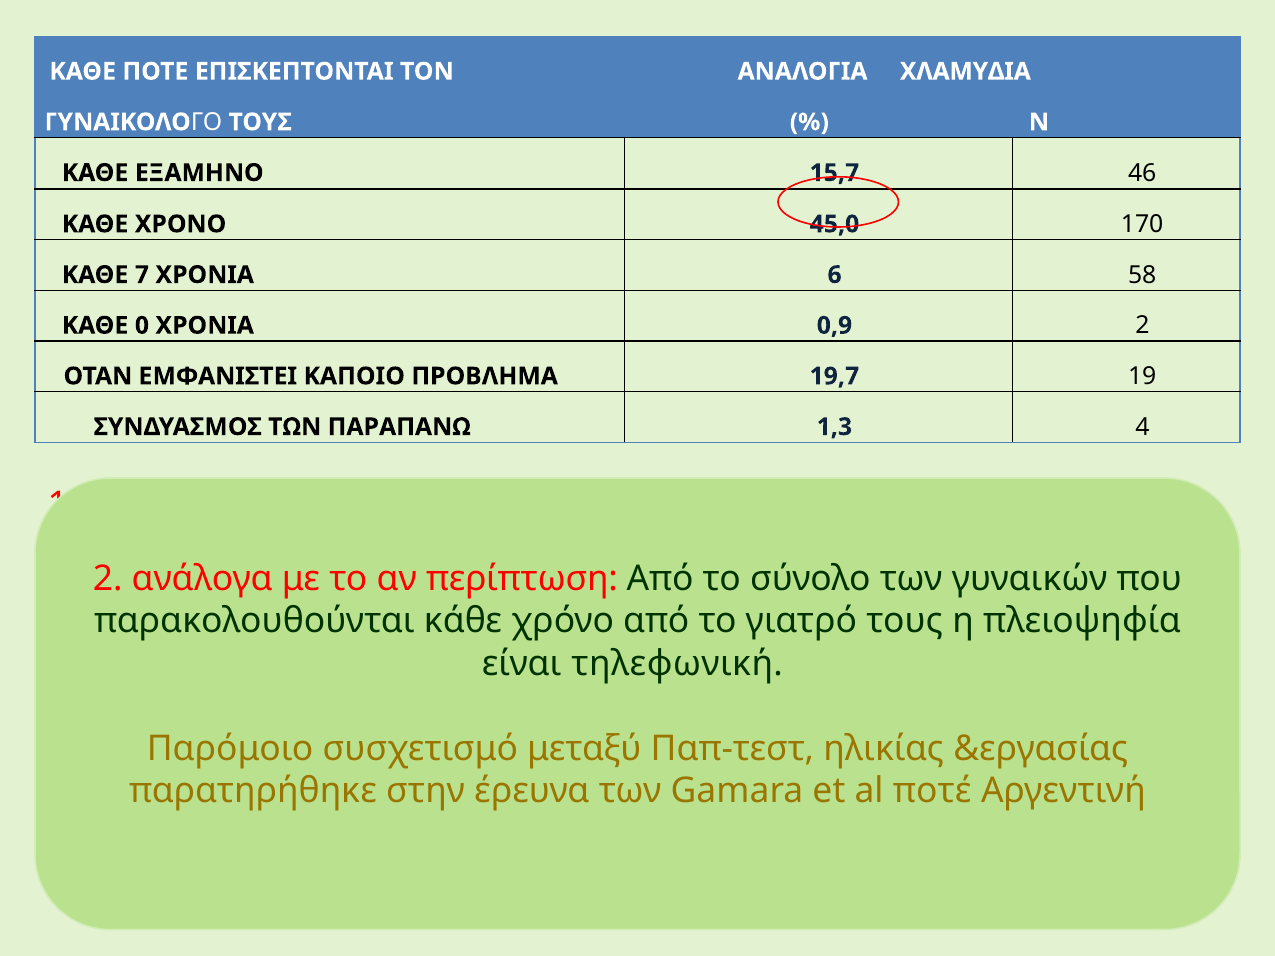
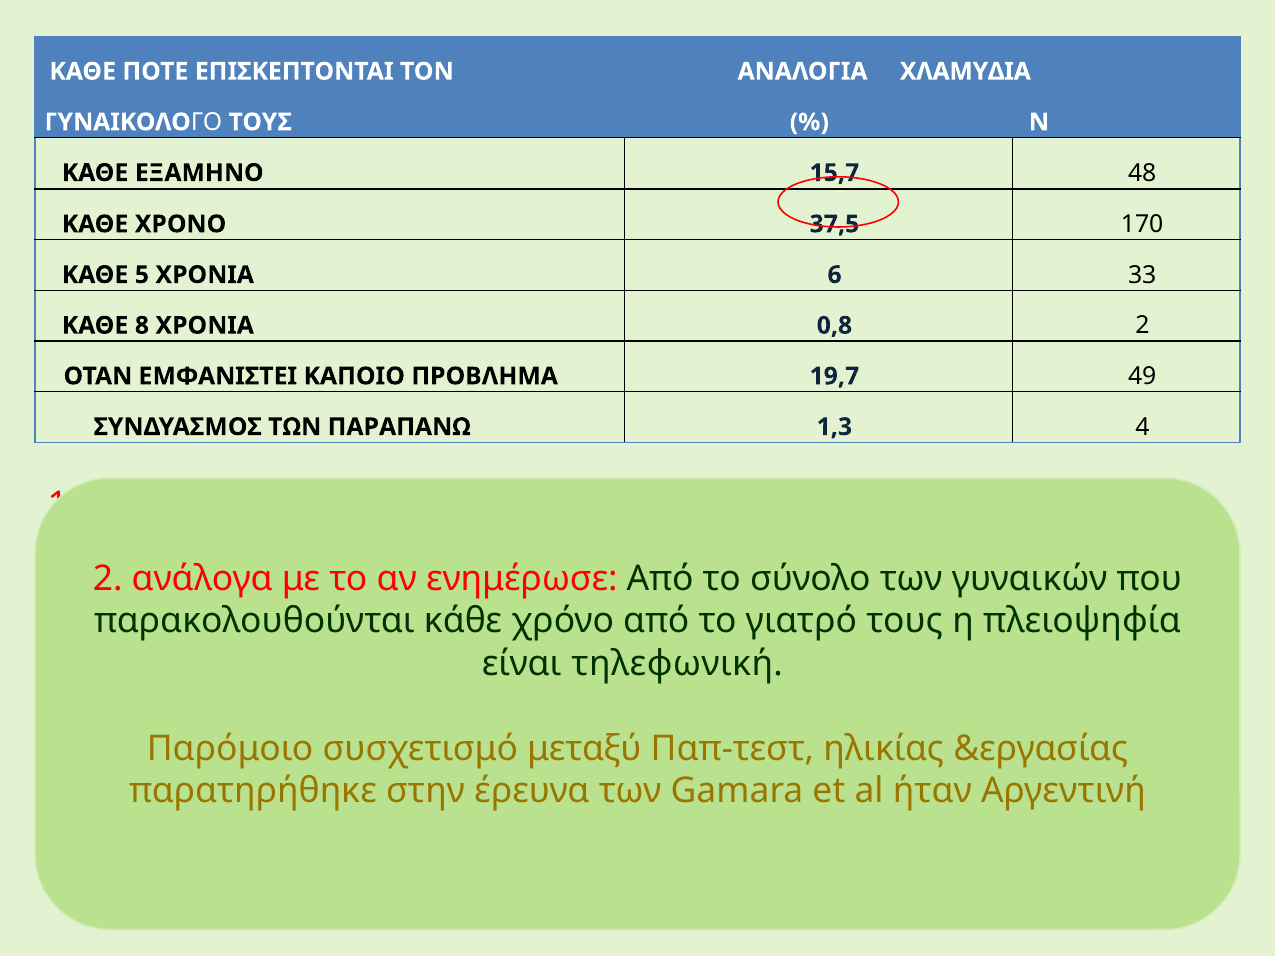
46: 46 -> 48
45,0: 45,0 -> 37,5
7: 7 -> 5
58: 58 -> 33
0: 0 -> 8
0,9: 0,9 -> 0,8
19: 19 -> 49
περίπτωση: περίπτωση -> ενημέρωσε
ποτέ: ποτέ -> ήταν
